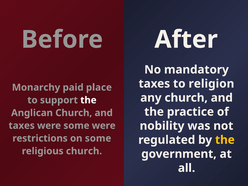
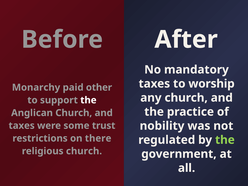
religion: religion -> worship
place: place -> other
some were: were -> trust
on some: some -> there
the at (225, 140) colour: yellow -> light green
